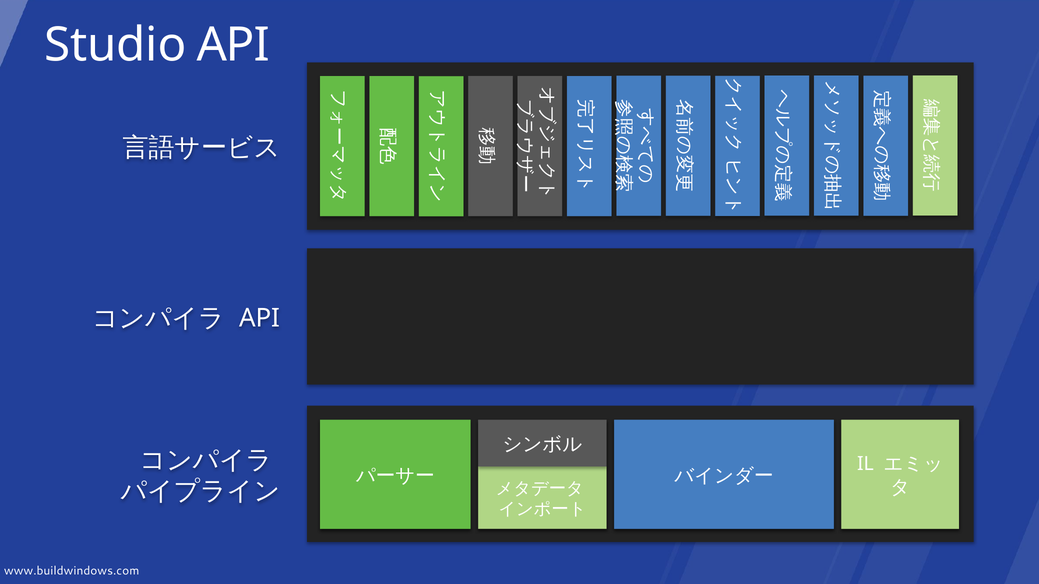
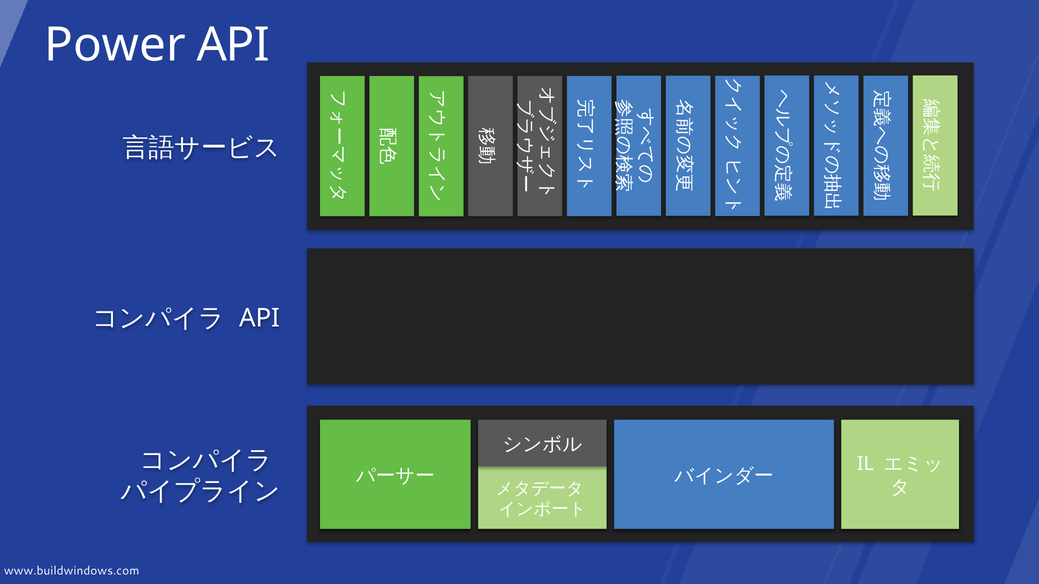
Studio: Studio -> Power
